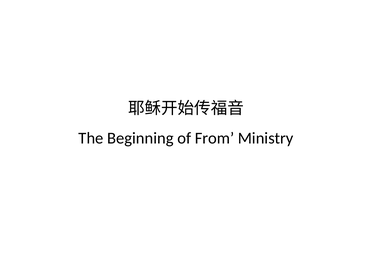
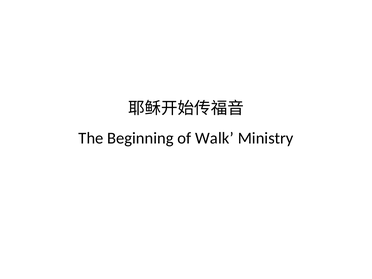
From: From -> Walk
